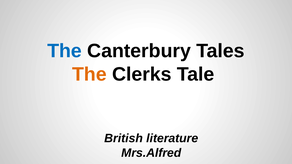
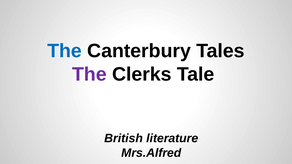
The at (89, 74) colour: orange -> purple
